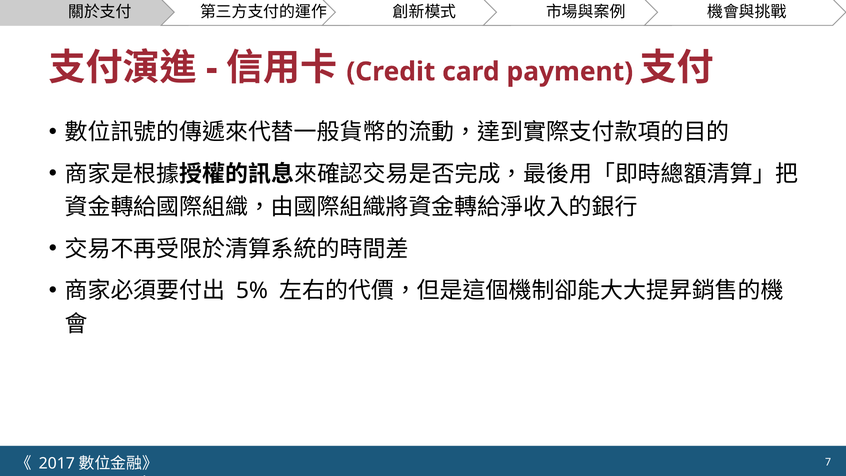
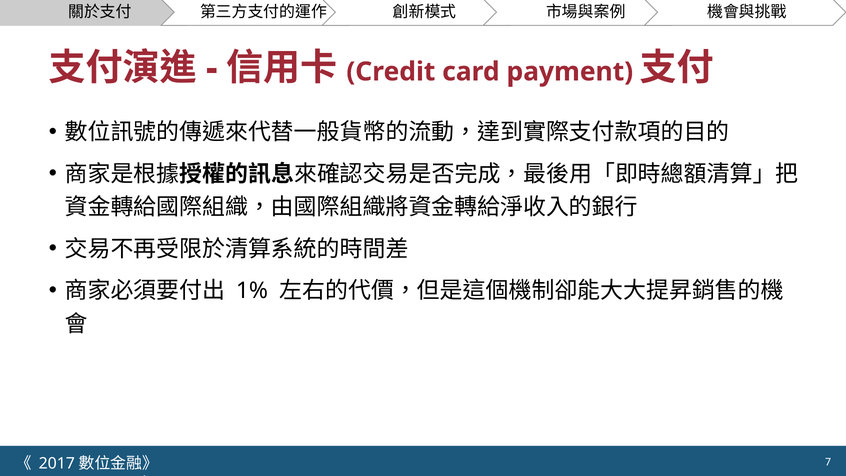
5%: 5% -> 1%
